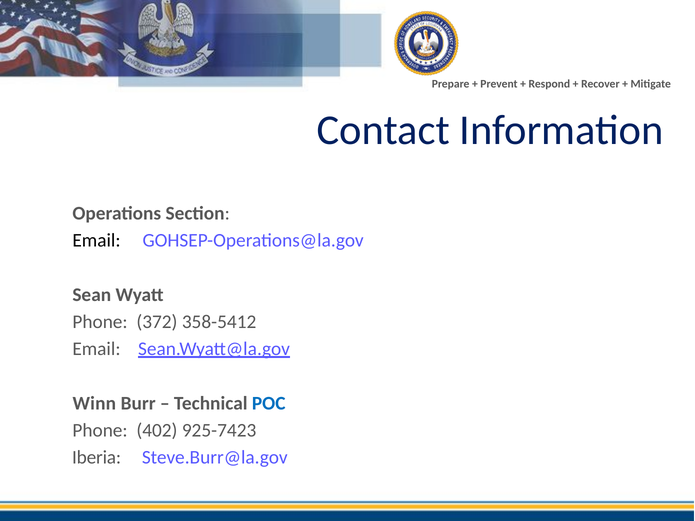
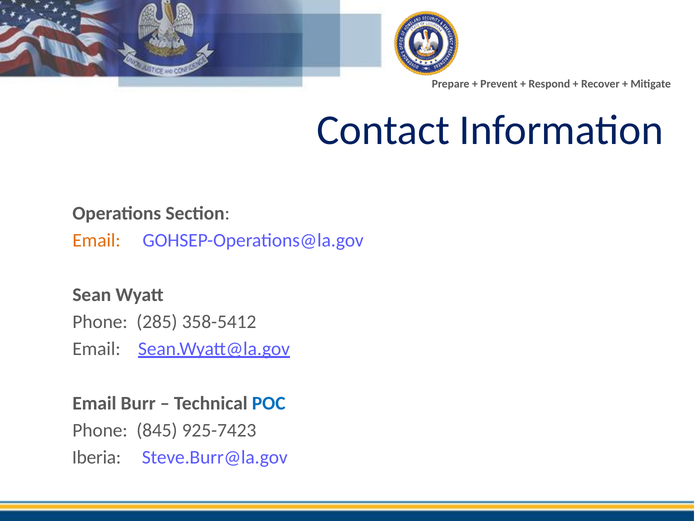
Email at (96, 240) colour: black -> orange
372: 372 -> 285
Winn at (94, 403): Winn -> Email
402: 402 -> 845
